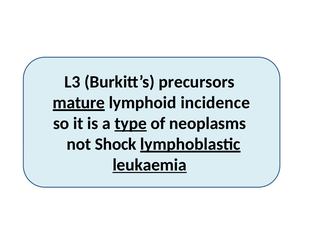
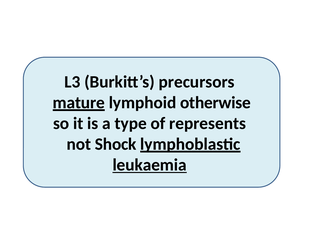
incidence: incidence -> otherwise
type underline: present -> none
neoplasms: neoplasms -> represents
